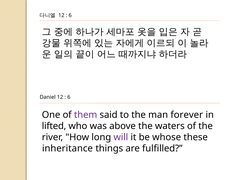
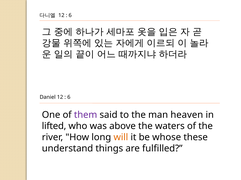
forever: forever -> heaven
will colour: purple -> orange
inheritance: inheritance -> understand
